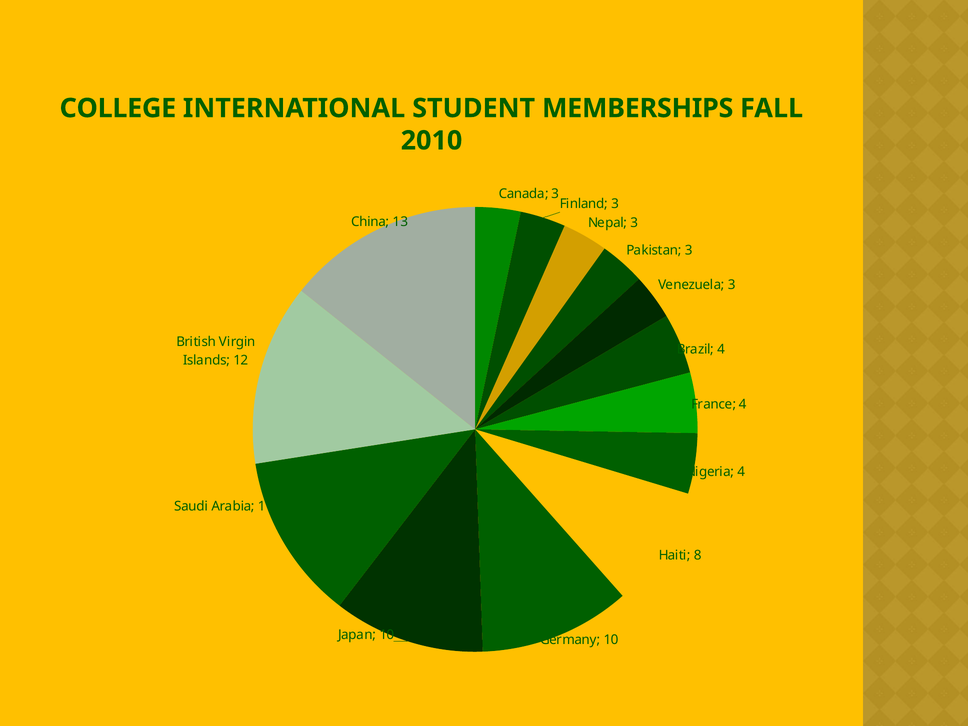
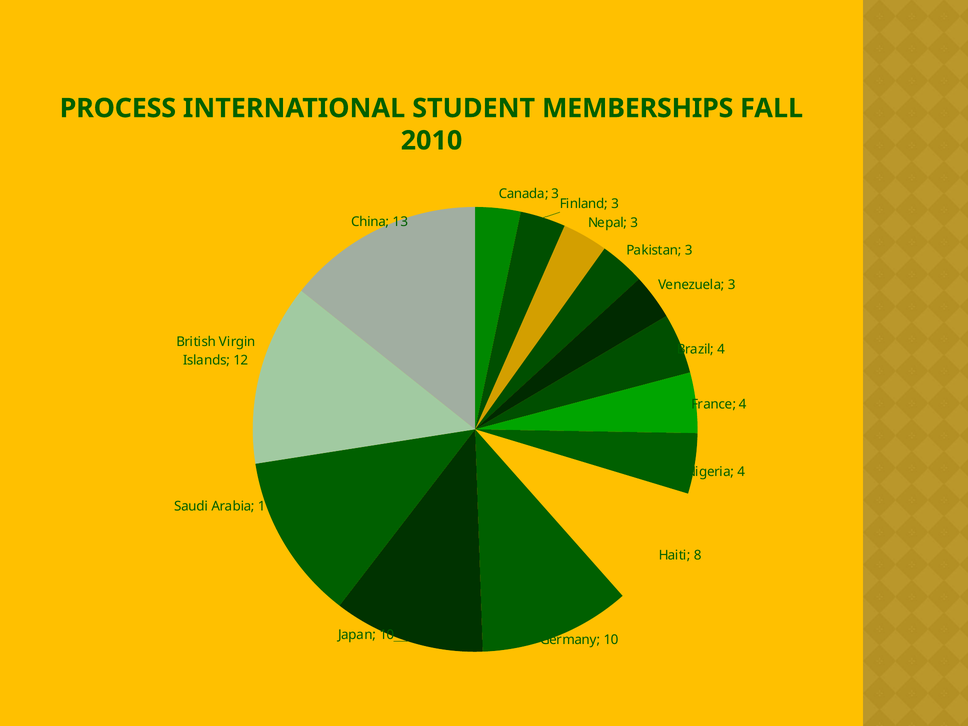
COLLEGE: COLLEGE -> PROCESS
